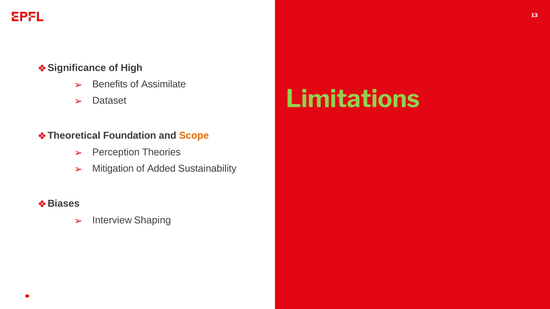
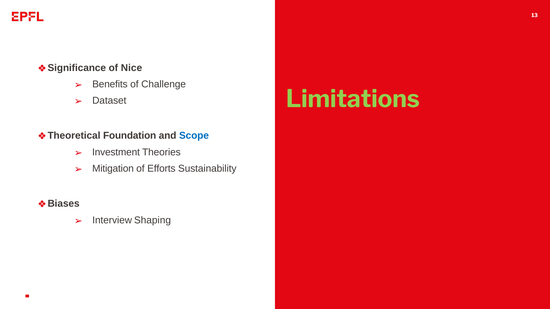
High: High -> Nice
Assimilate: Assimilate -> Challenge
Scope colour: orange -> blue
Perception: Perception -> Investment
Added: Added -> Efforts
